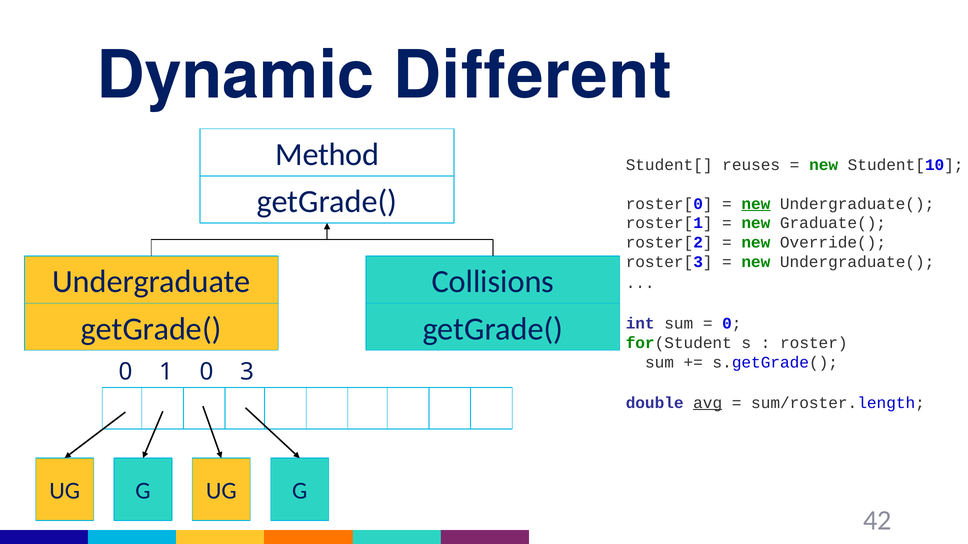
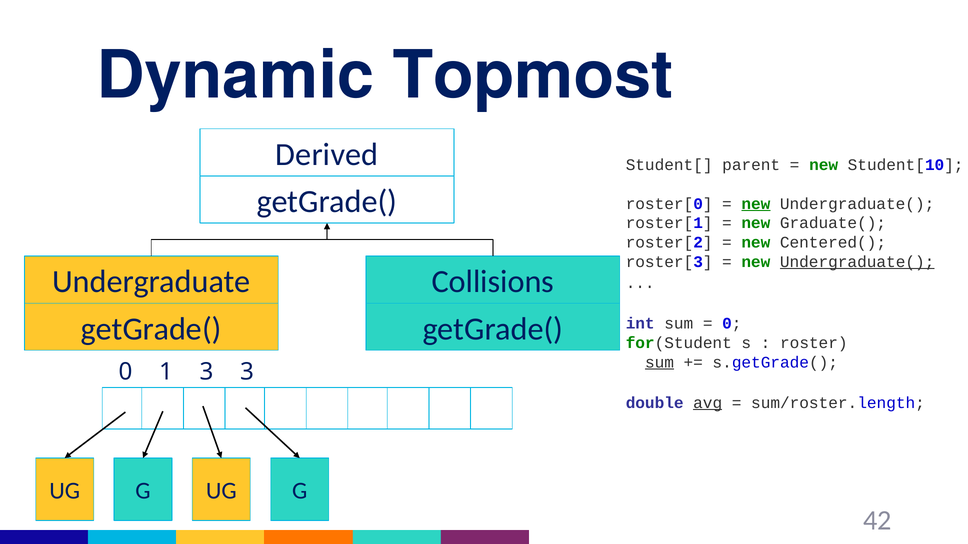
Different: Different -> Topmost
Method: Method -> Derived
reuses: reuses -> parent
Override(: Override( -> Centered(
Undergraduate( at (857, 262) underline: none -> present
sum at (659, 363) underline: none -> present
1 0: 0 -> 3
